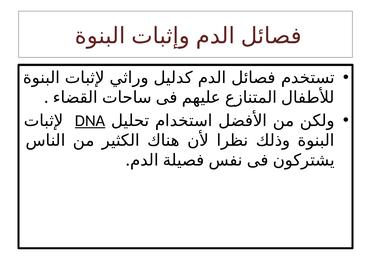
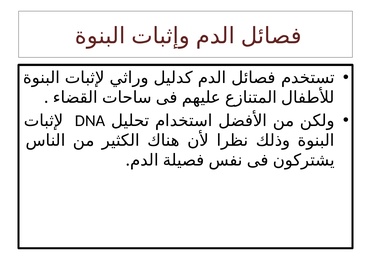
DNA underline: present -> none
